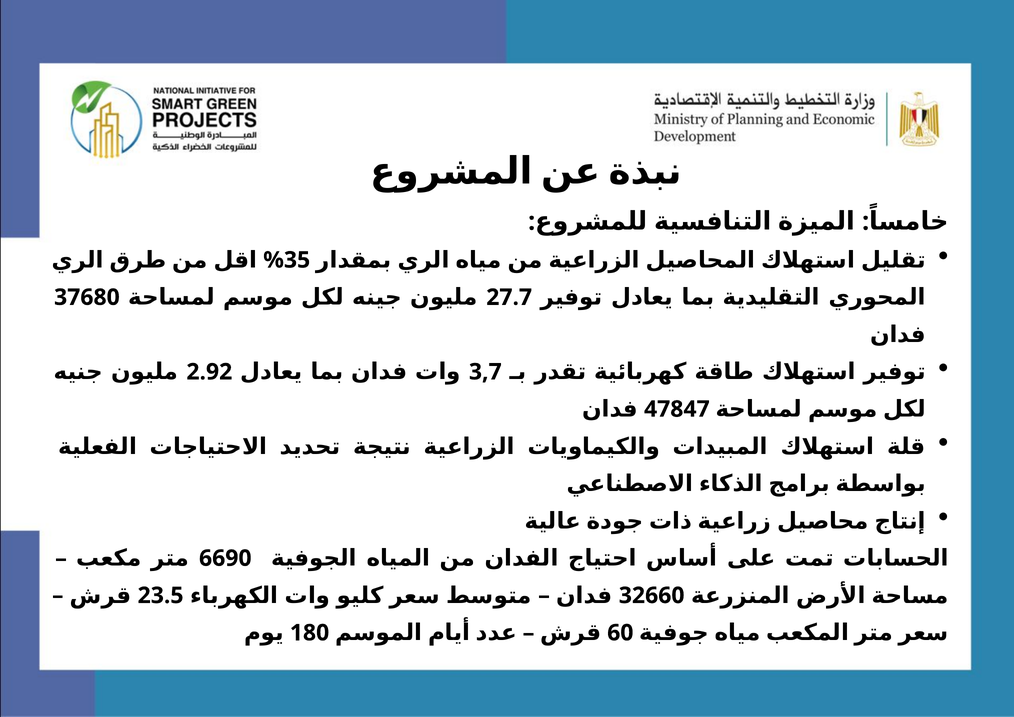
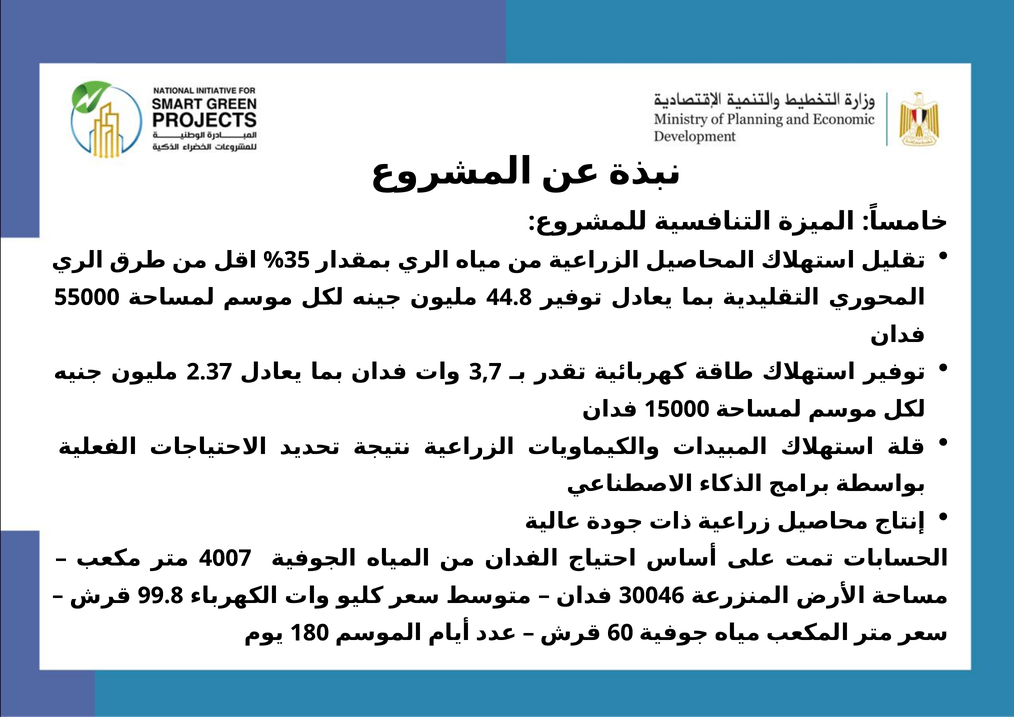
37680: 37680 -> 55000
27.7: 27.7 -> 44.8
2.92: 2.92 -> 2.37
47847: 47847 -> 15000
6690: 6690 -> 4007
23.5: 23.5 -> 99.8
32660: 32660 -> 30046
